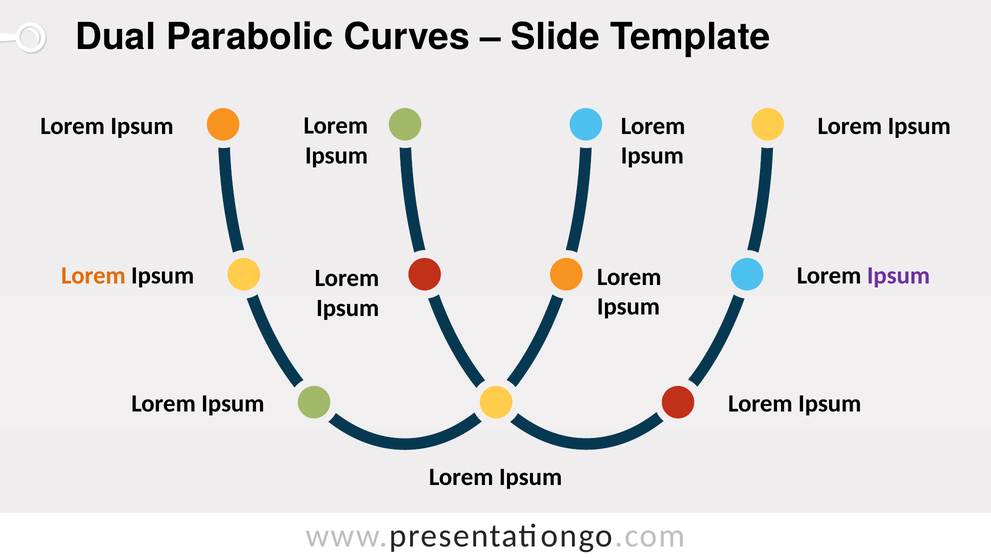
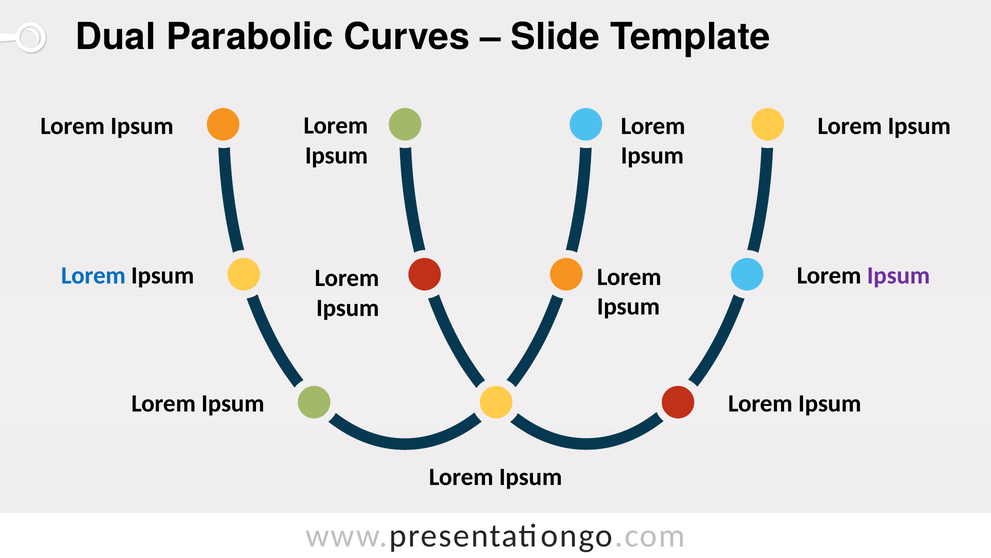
Lorem at (93, 275) colour: orange -> blue
